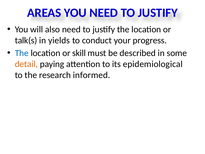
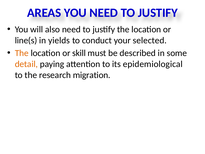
talk(s: talk(s -> line(s
progress: progress -> selected
The at (22, 53) colour: blue -> orange
informed: informed -> migration
